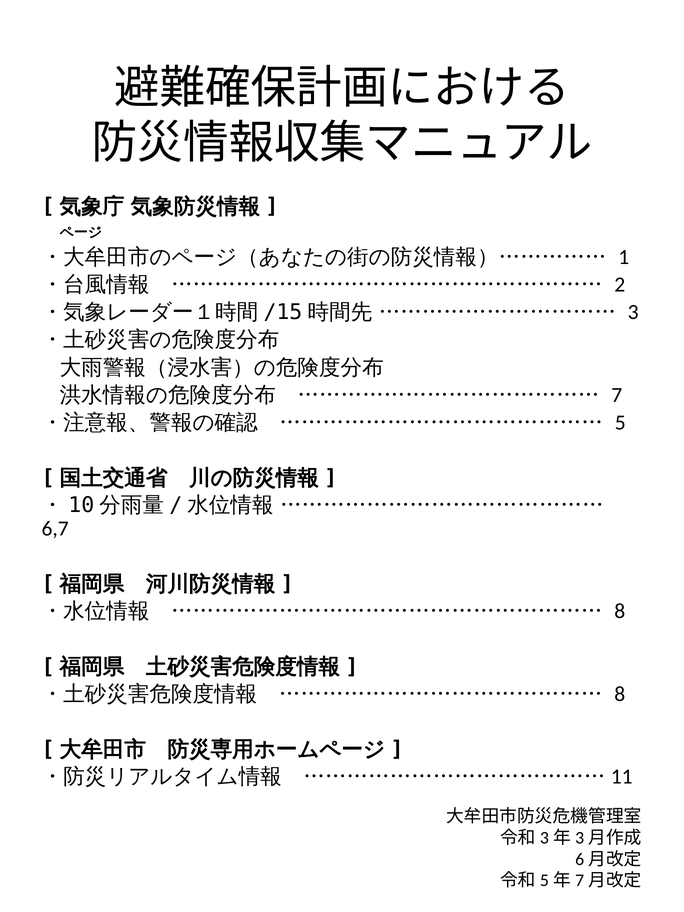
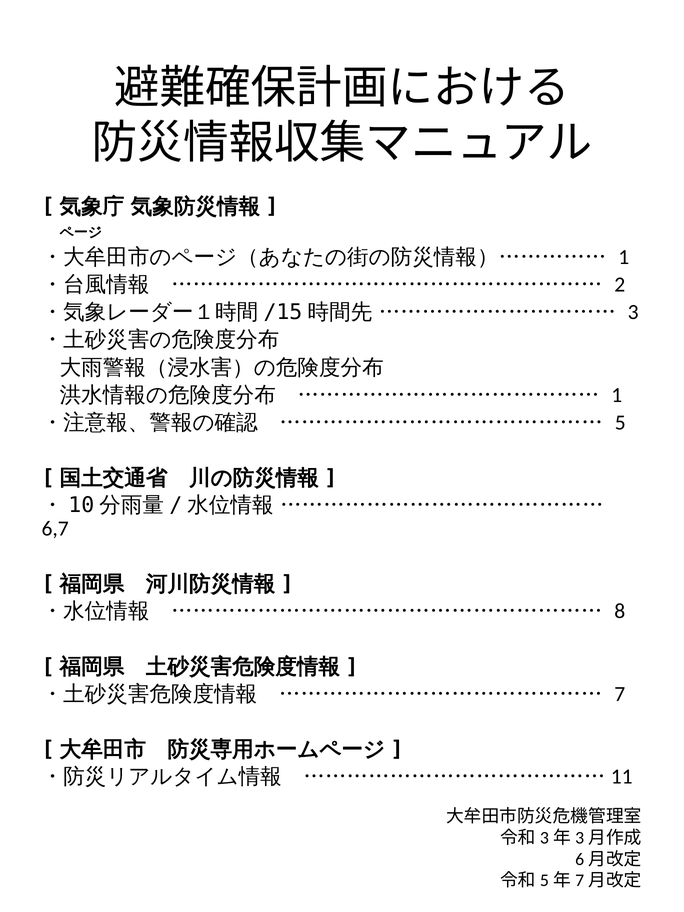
7 at (617, 395): 7 -> 1
8 at (620, 694): 8 -> 7
